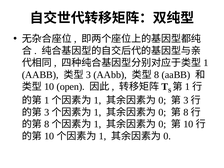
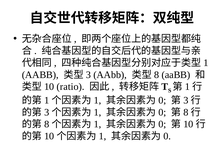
open: open -> ratio
